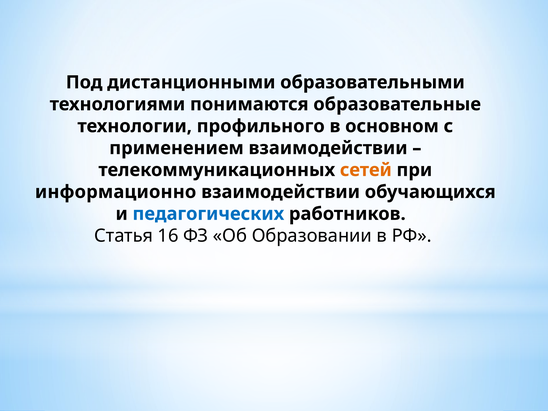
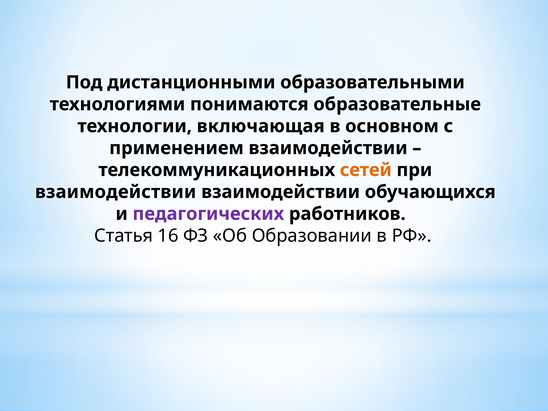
профильного: профильного -> включающая
информационно at (116, 192): информационно -> взаимодействии
педагогических colour: blue -> purple
